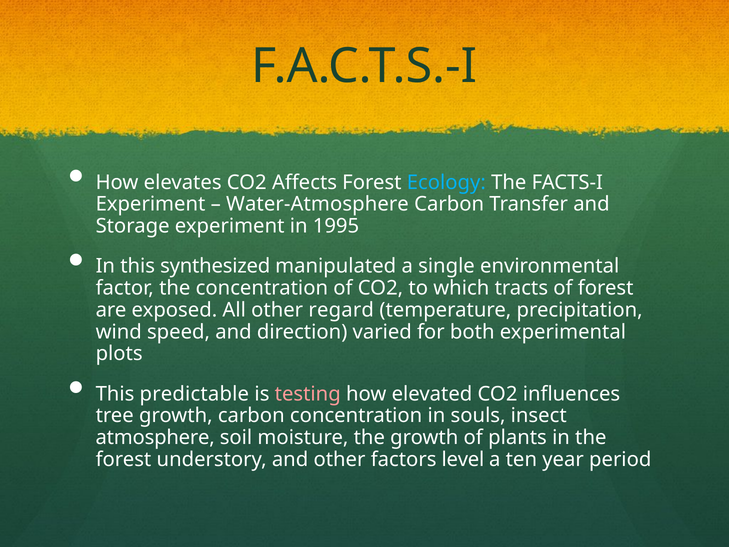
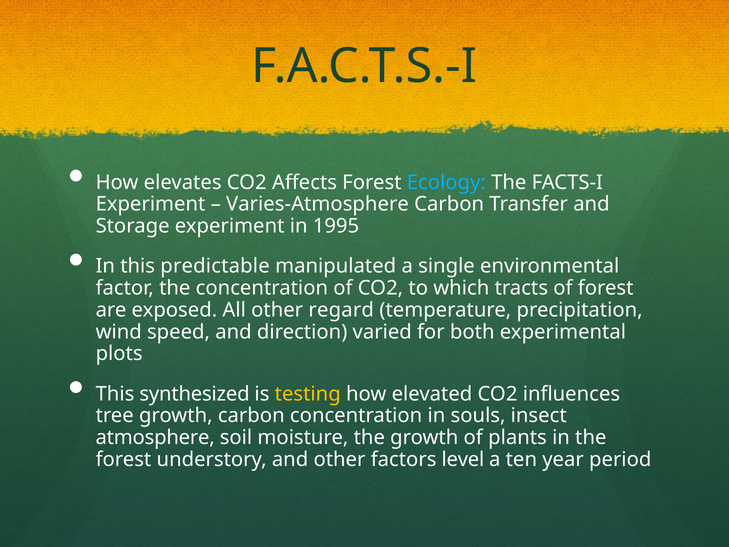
Water-Atmosphere: Water-Atmosphere -> Varies-Atmosphere
synthesized: synthesized -> predictable
predictable: predictable -> synthesized
testing colour: pink -> yellow
